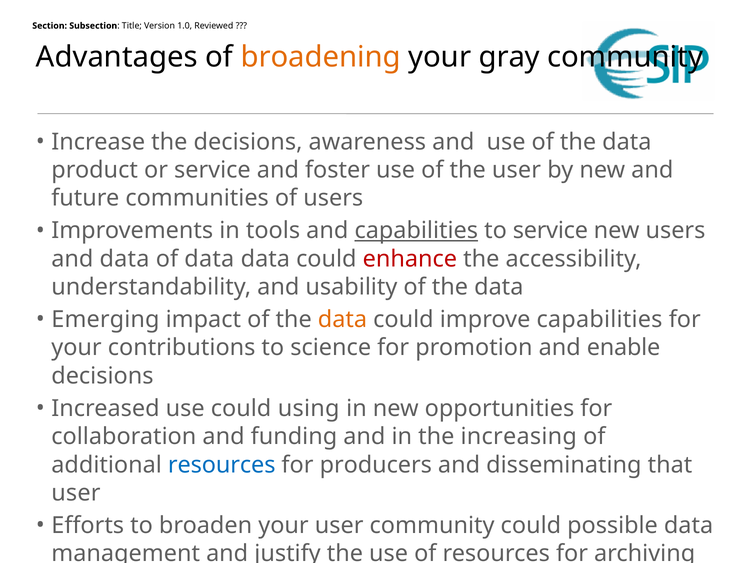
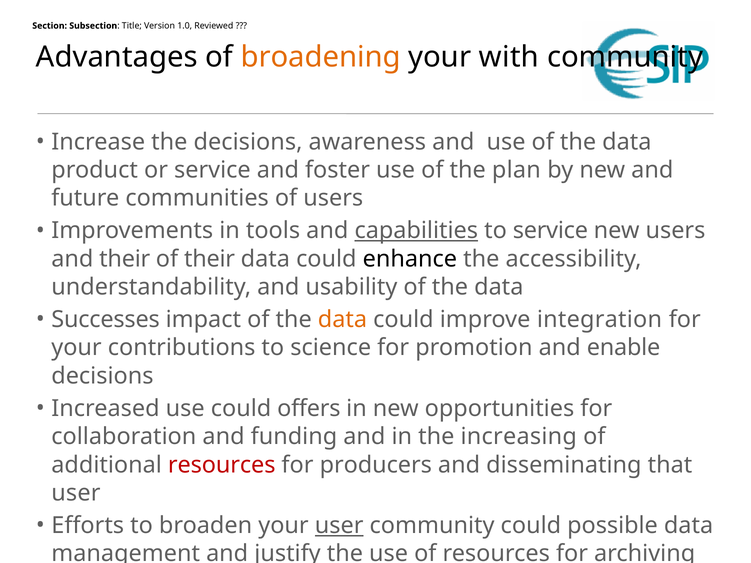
gray: gray -> with
the user: user -> plan
and data: data -> their
of data: data -> their
enhance colour: red -> black
Emerging: Emerging -> Successes
improve capabilities: capabilities -> integration
using: using -> offers
resources at (222, 465) colour: blue -> red
user at (339, 526) underline: none -> present
